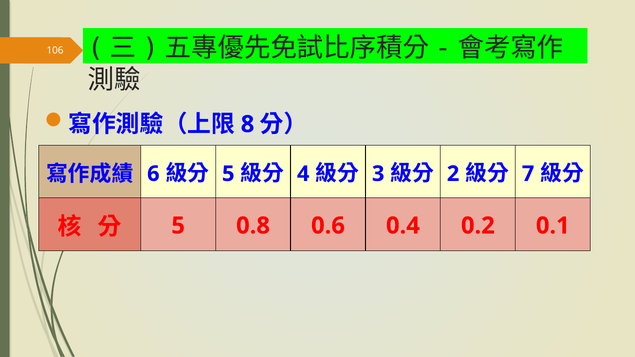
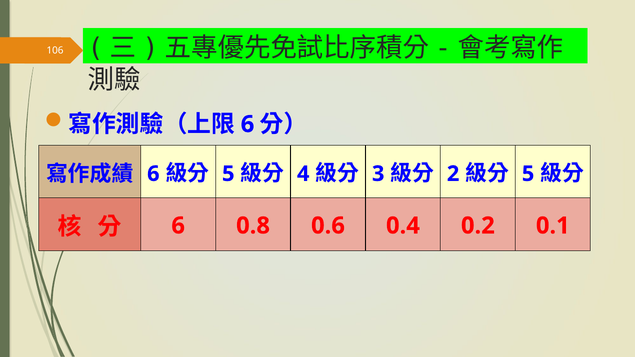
8 at (248, 124): 8 -> 6
7 at (528, 174): 7 -> 5
5 at (178, 226): 5 -> 6
